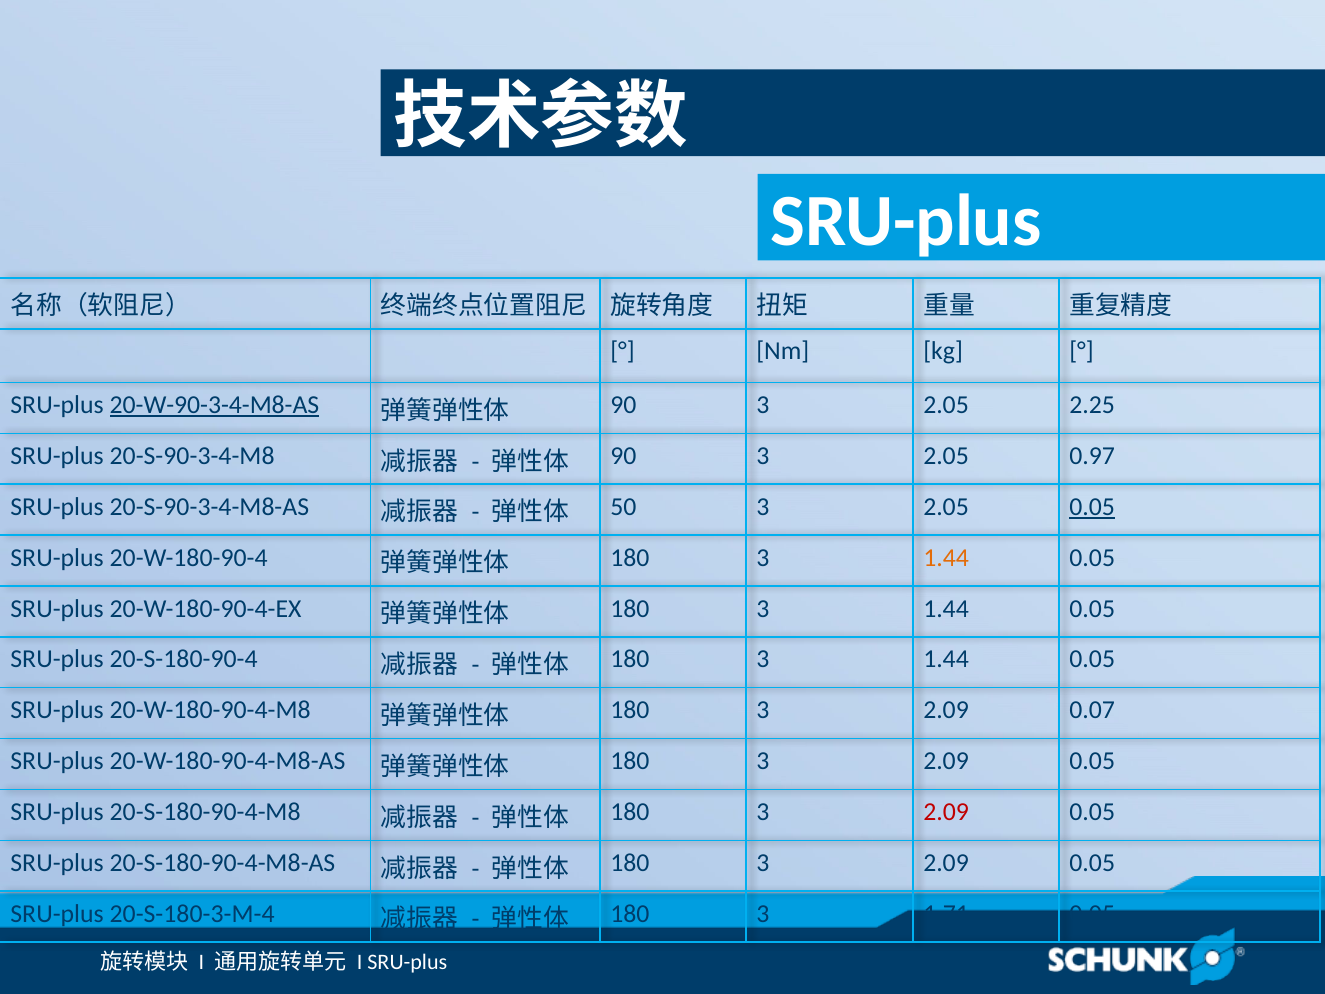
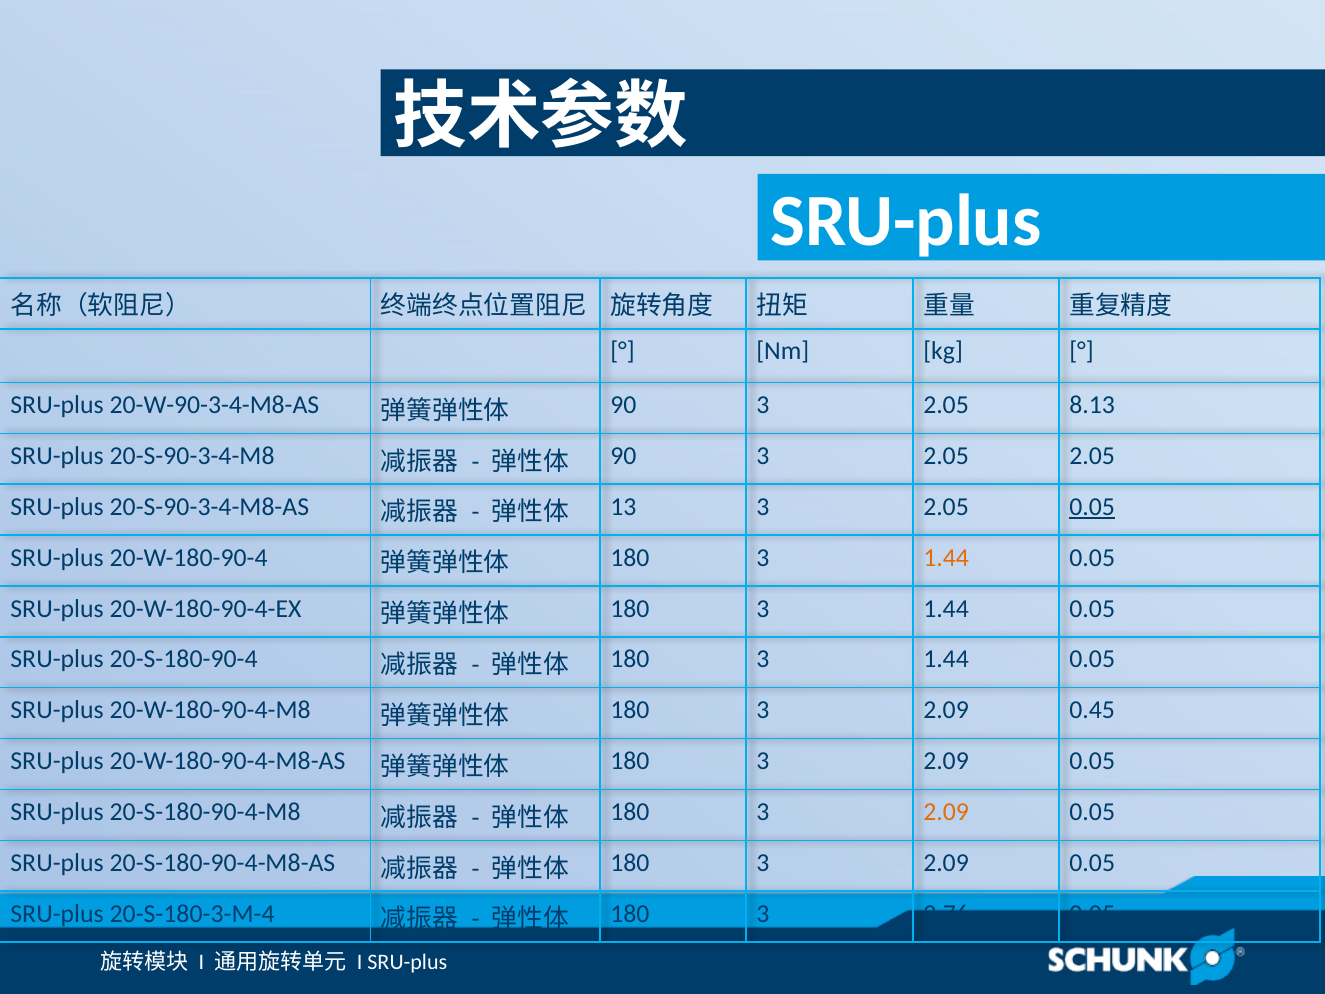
20-W-90-3-4-M8-AS underline: present -> none
2.25: 2.25 -> 8.13
2.05 0.97: 0.97 -> 2.05
50: 50 -> 13
0.07: 0.07 -> 0.45
2.09 at (946, 812) colour: red -> orange
1.71: 1.71 -> 2.76
